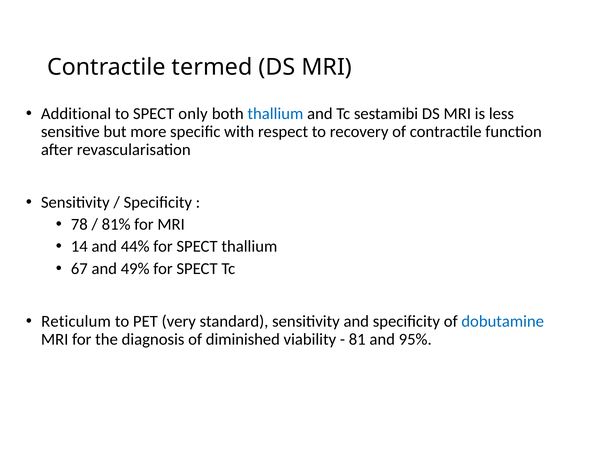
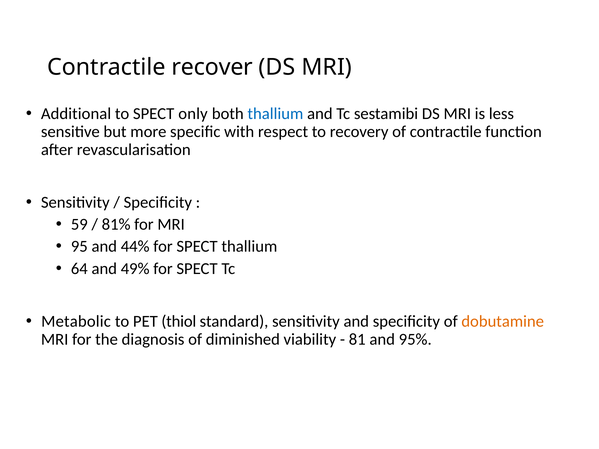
termed: termed -> recover
78: 78 -> 59
14: 14 -> 95
67: 67 -> 64
Reticulum: Reticulum -> Metabolic
very: very -> thiol
dobutamine colour: blue -> orange
